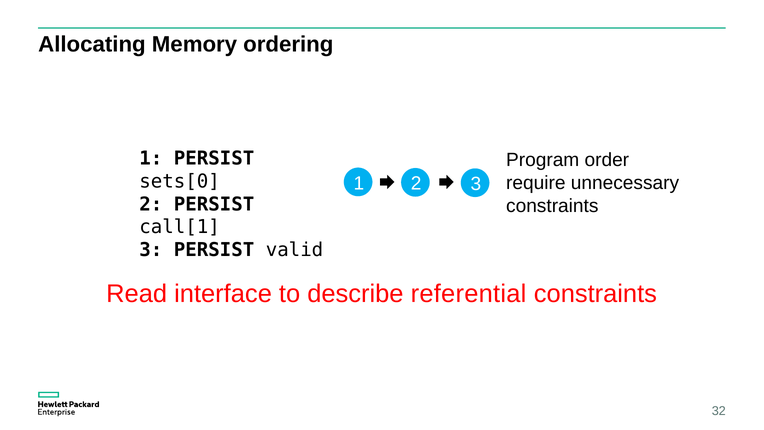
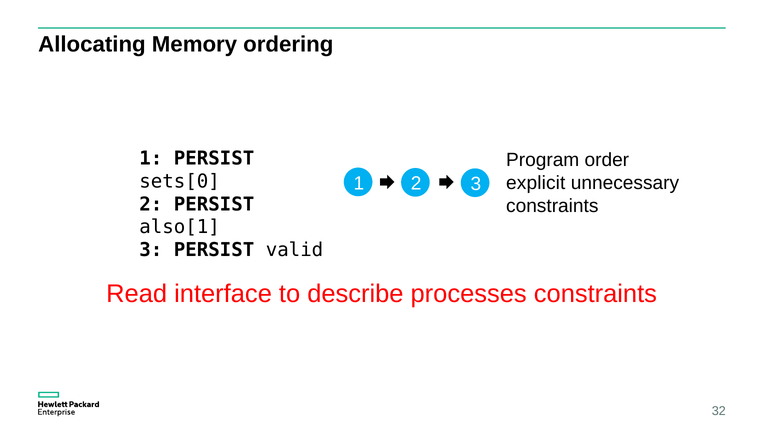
require: require -> explicit
call[1: call[1 -> also[1
referential: referential -> processes
